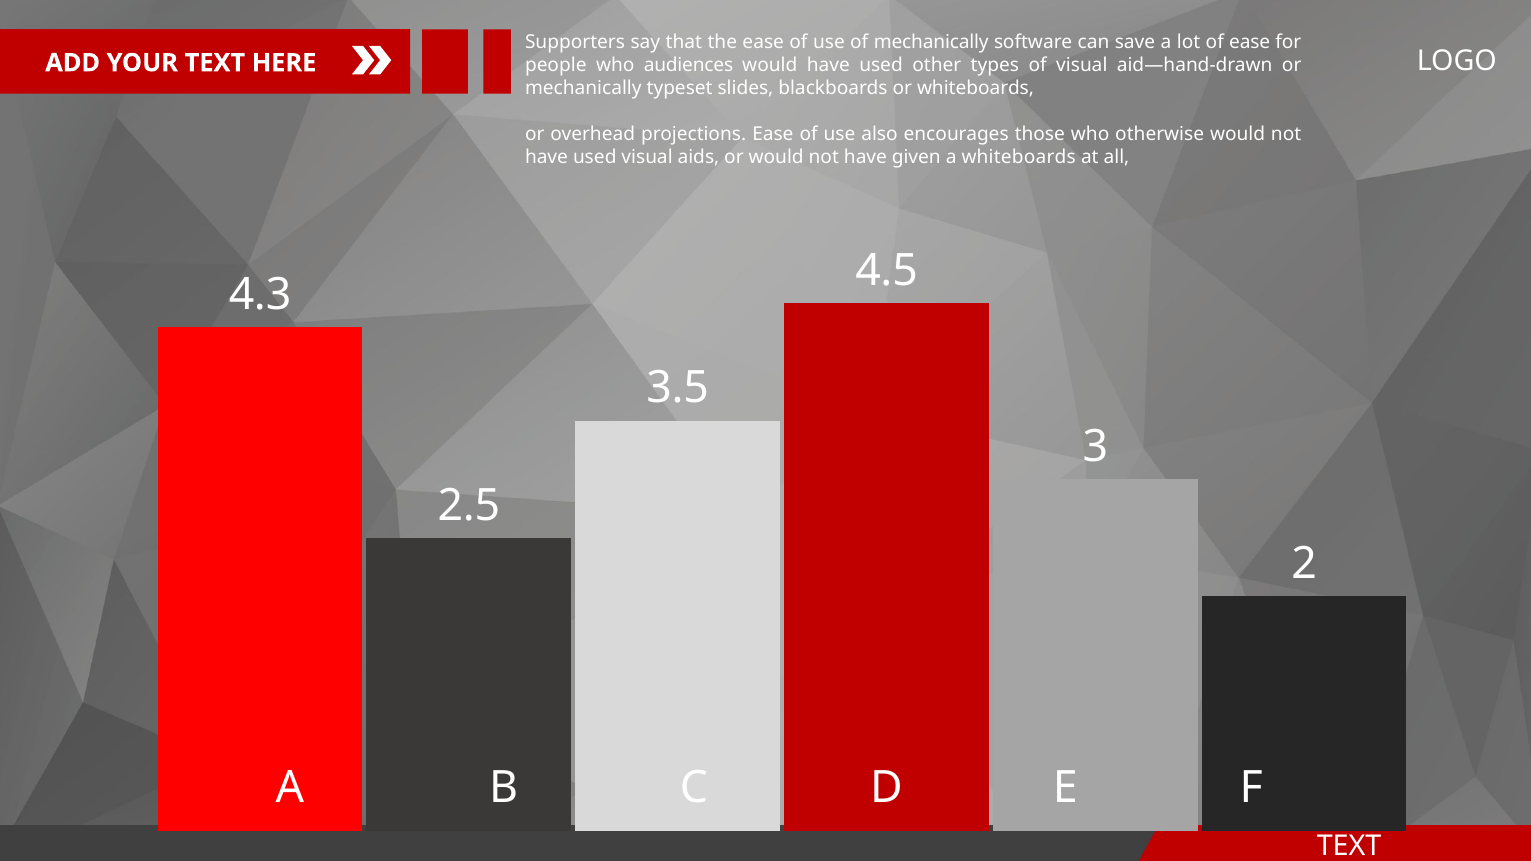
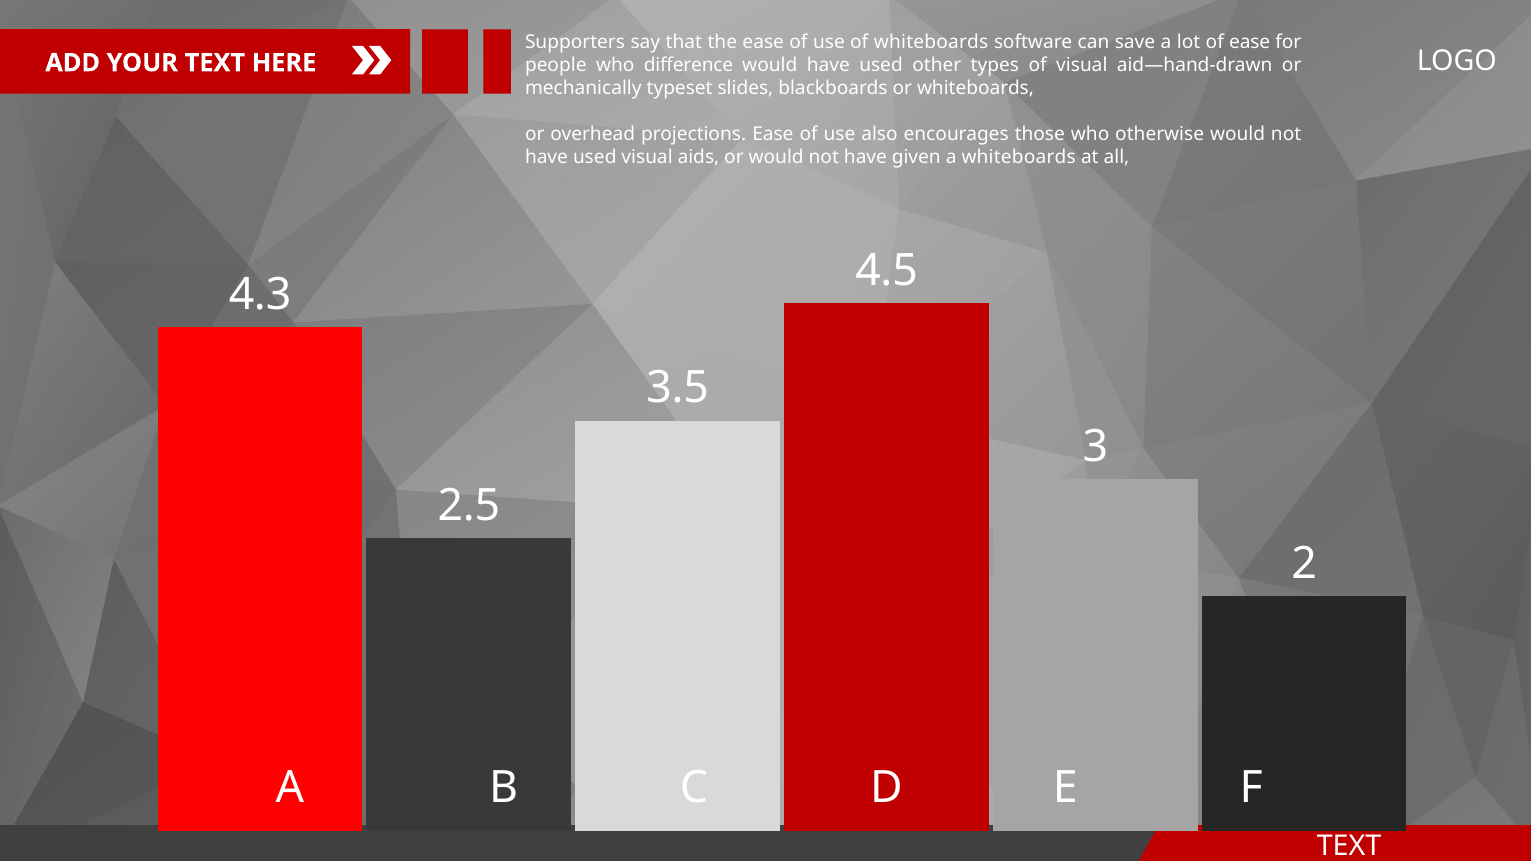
of mechanically: mechanically -> whiteboards
audiences: audiences -> difference
